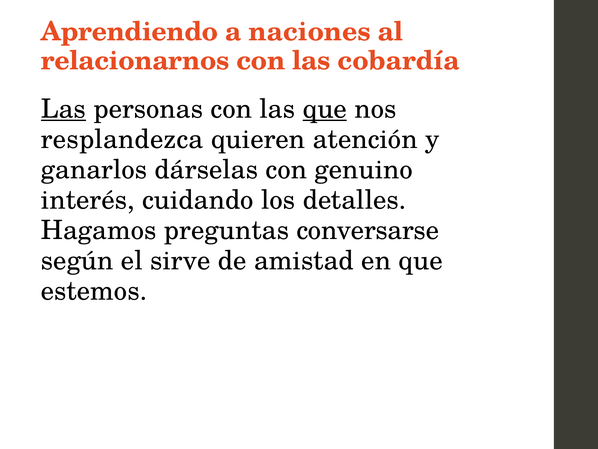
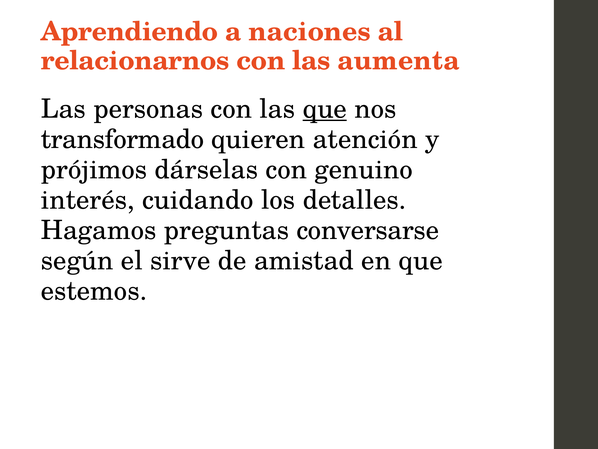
cobardía: cobardía -> aumenta
Las at (63, 109) underline: present -> none
resplandezca: resplandezca -> transformado
ganarlos: ganarlos -> prójimos
